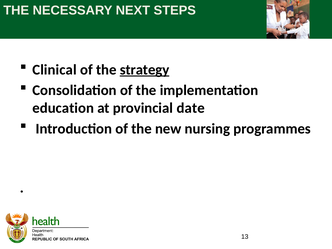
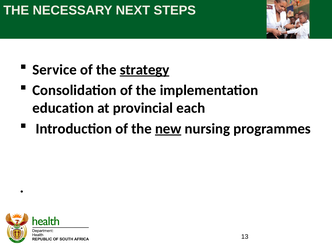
Clinical: Clinical -> Service
date: date -> each
new underline: none -> present
